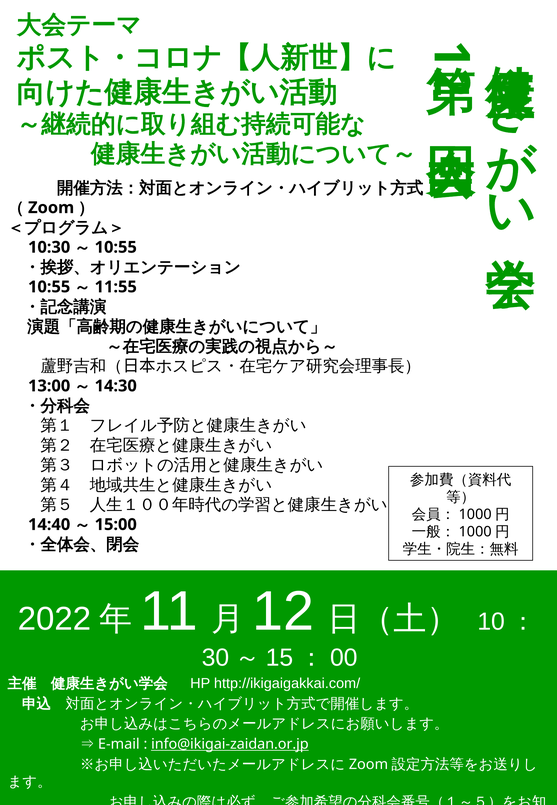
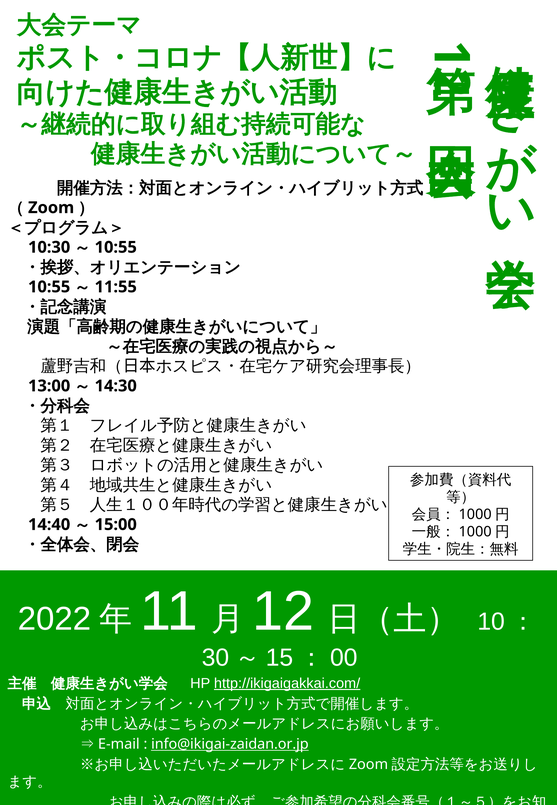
http://ikigaigakkai.com/ underline: none -> present
